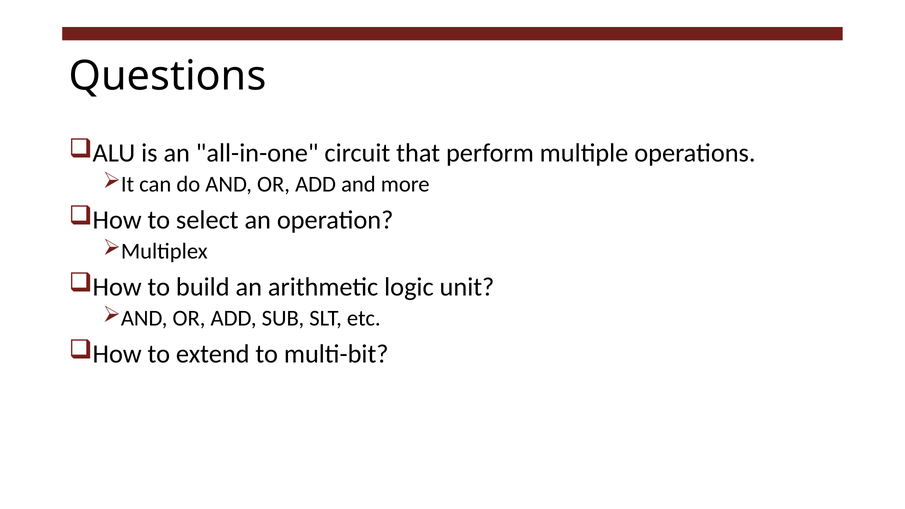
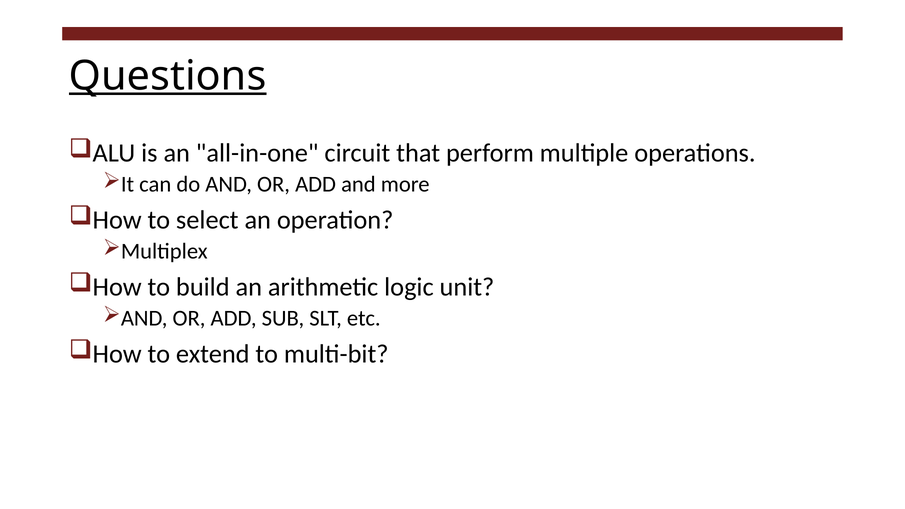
Questions underline: none -> present
